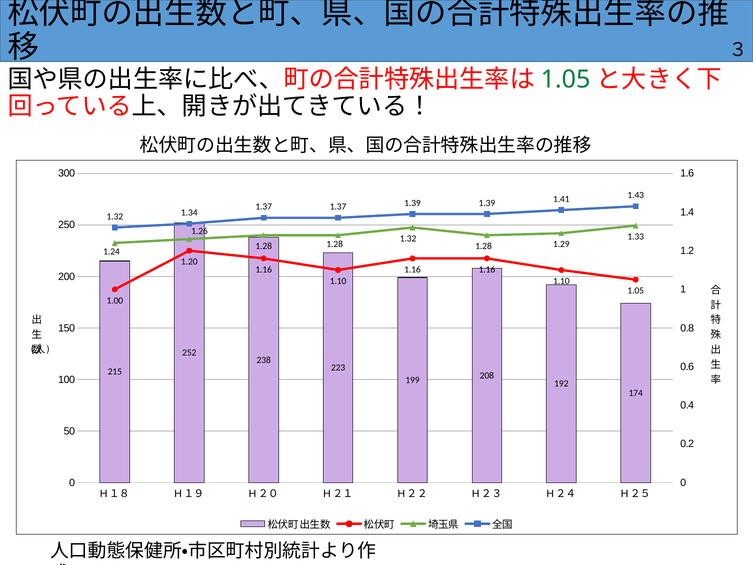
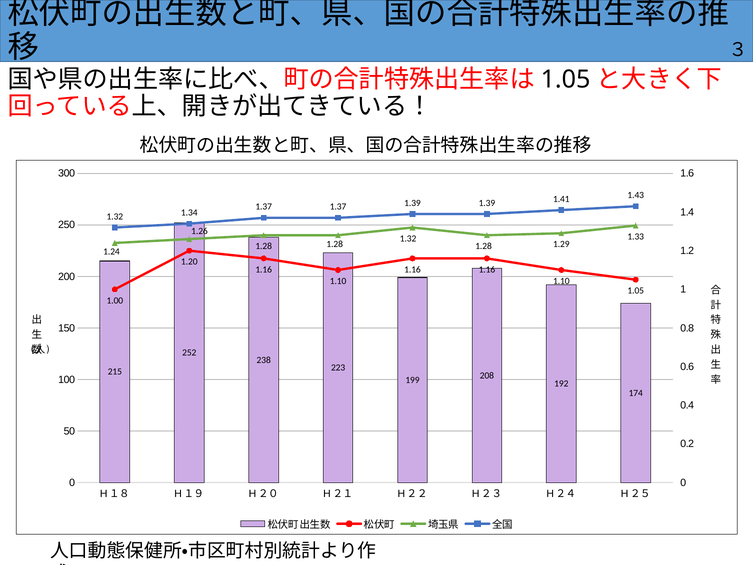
1.05 at (566, 79) colour: green -> black
